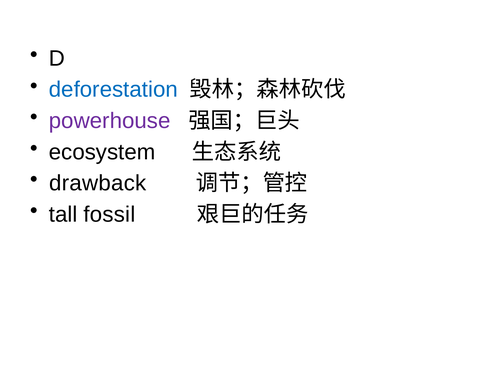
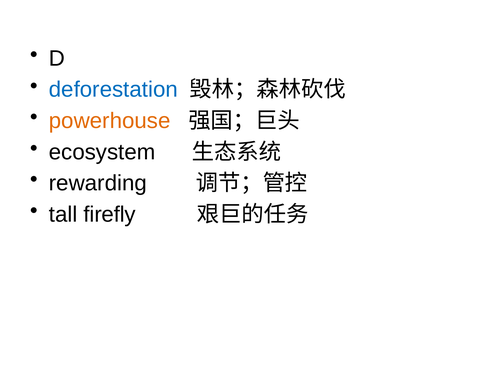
powerhouse colour: purple -> orange
drawback: drawback -> rewarding
fossil: fossil -> firefly
